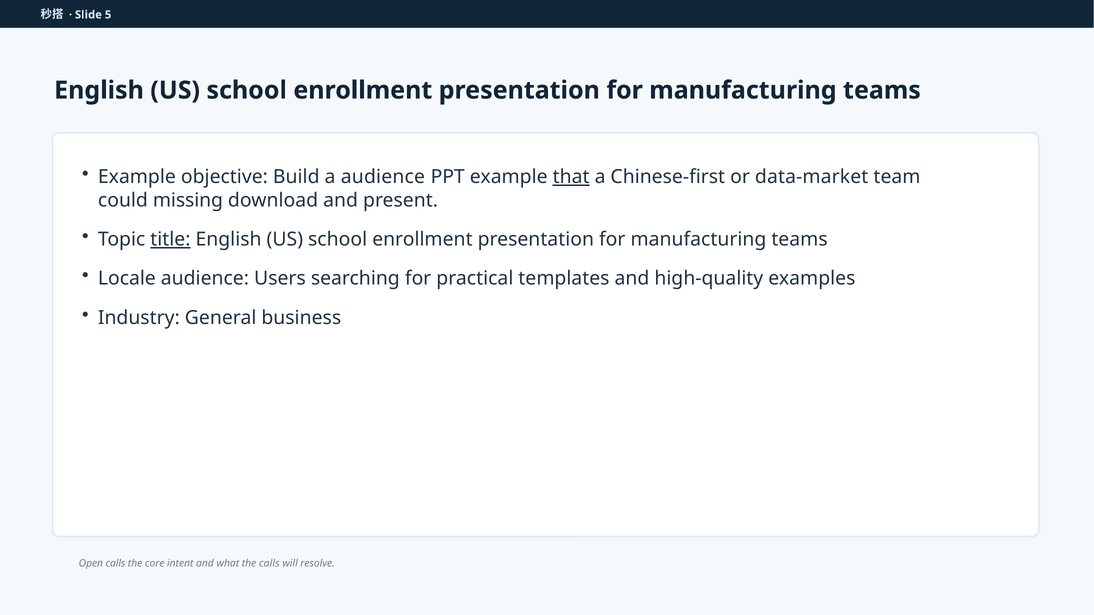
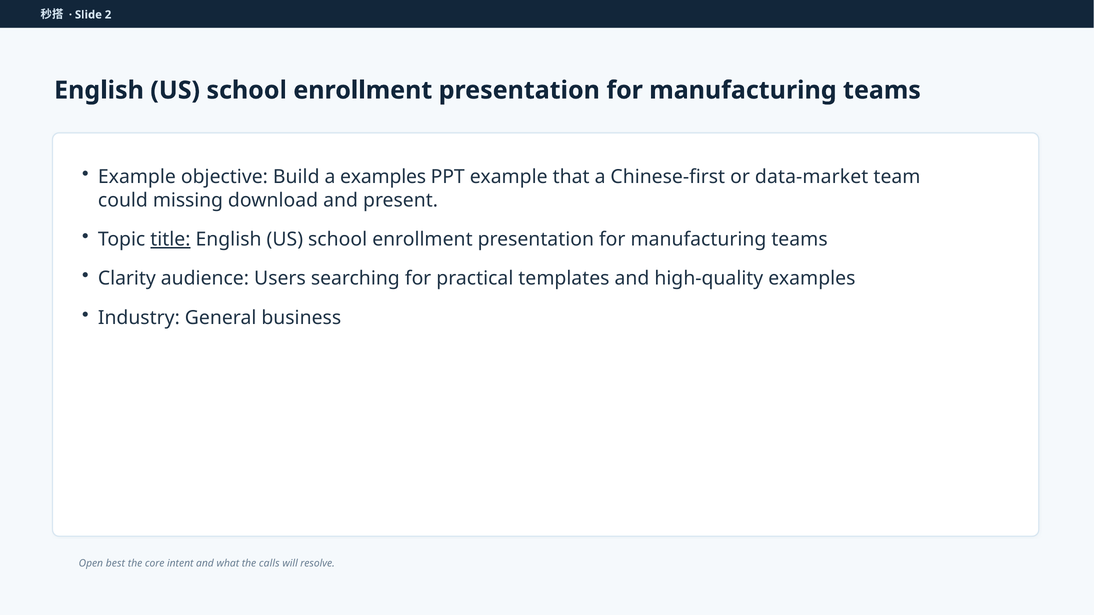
5: 5 -> 2
a audience: audience -> examples
that underline: present -> none
Locale: Locale -> Clarity
Open calls: calls -> best
